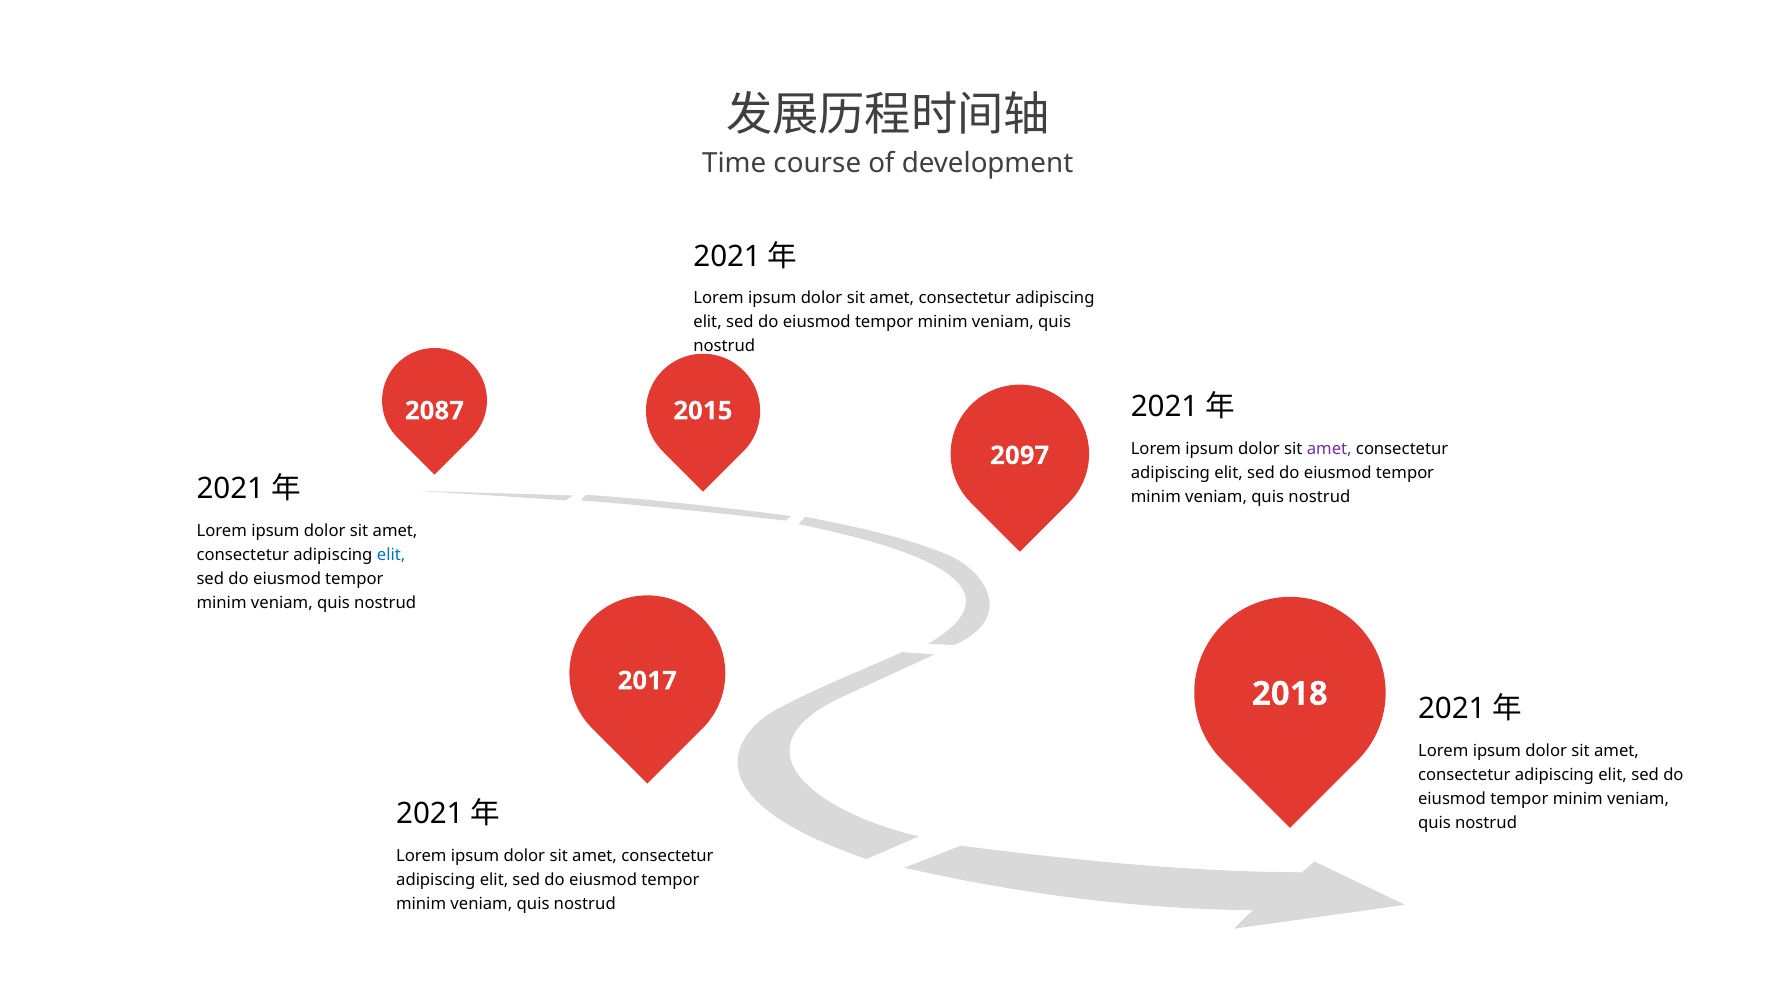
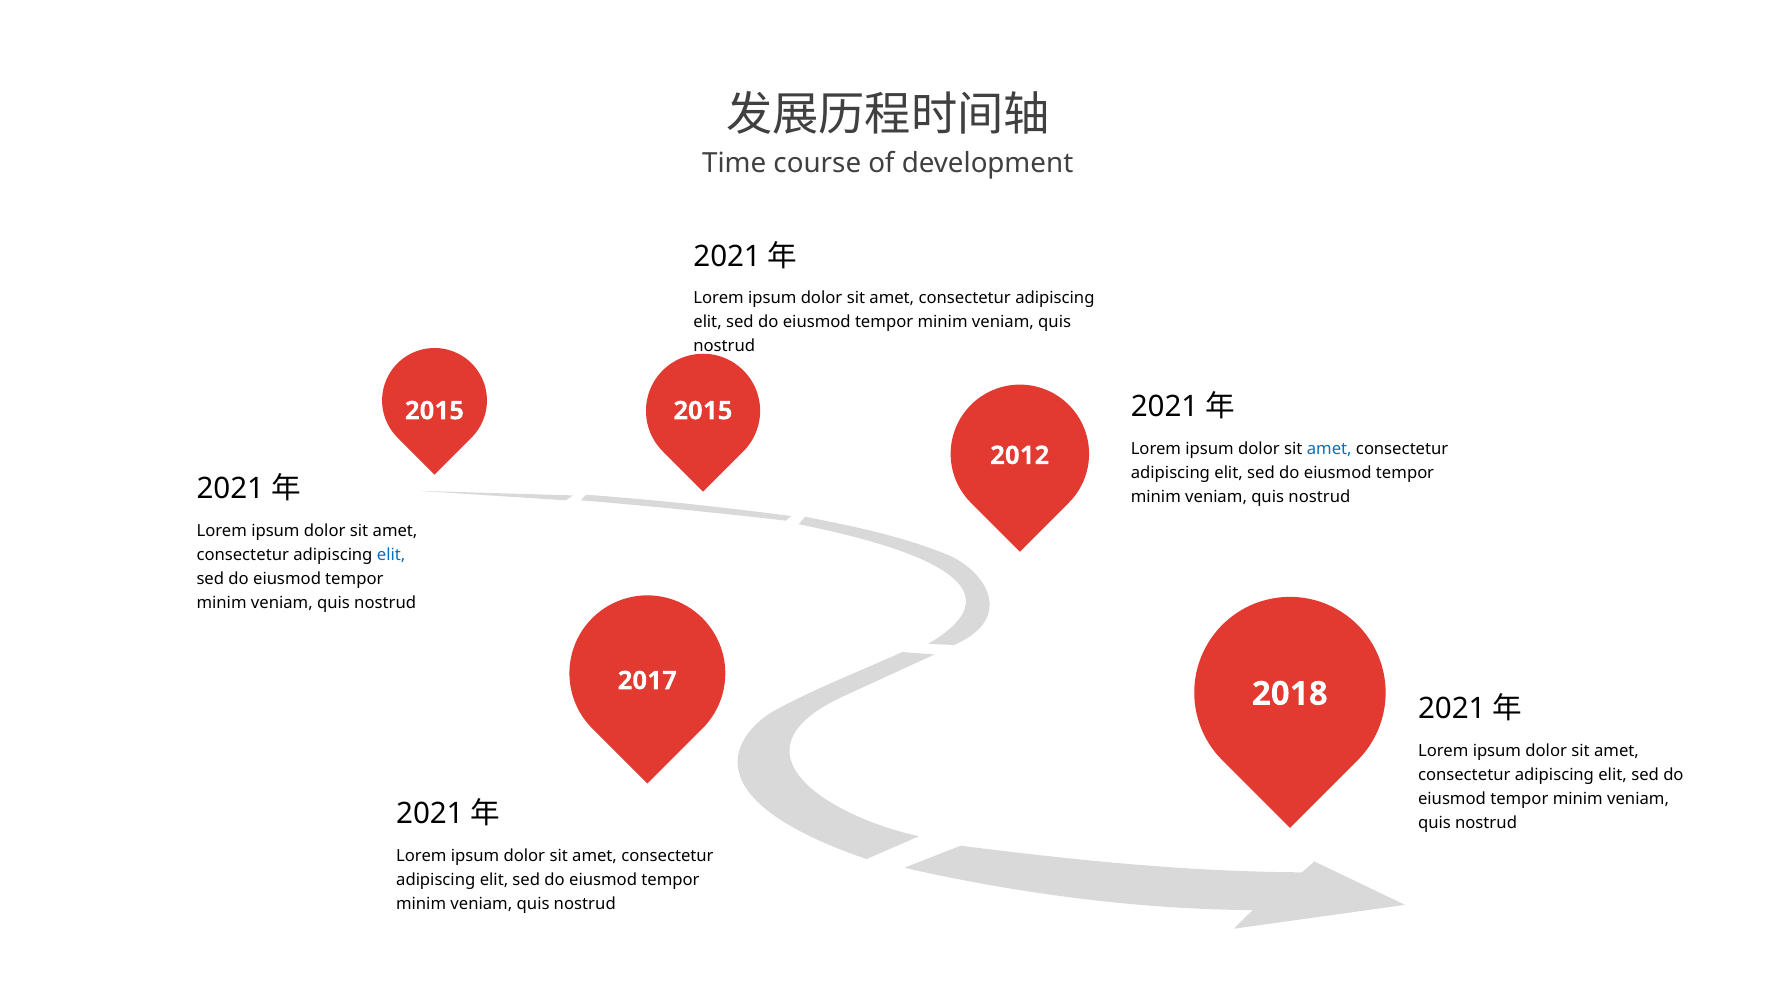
2087 at (434, 411): 2087 -> 2015
amet at (1329, 449) colour: purple -> blue
2097: 2097 -> 2012
